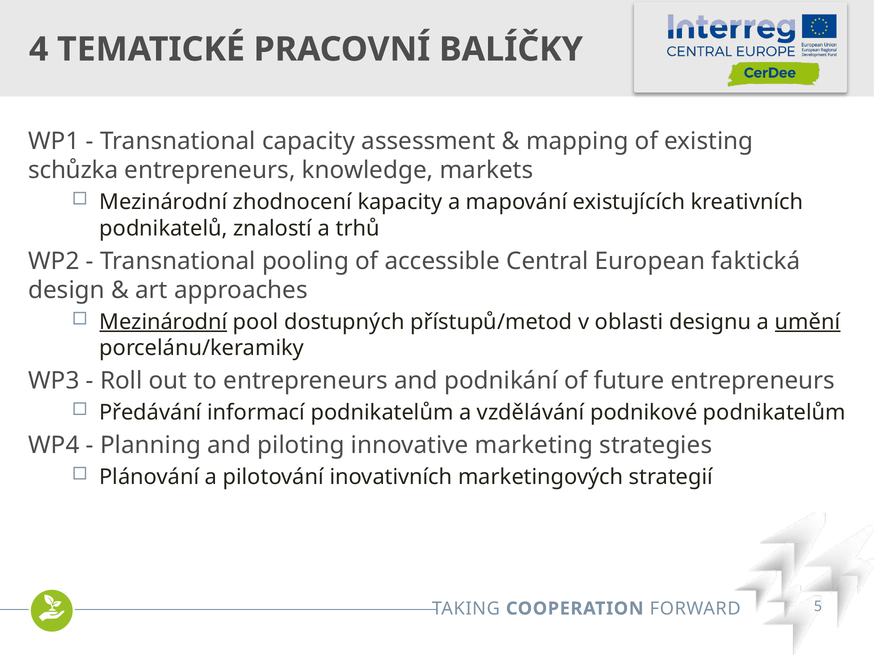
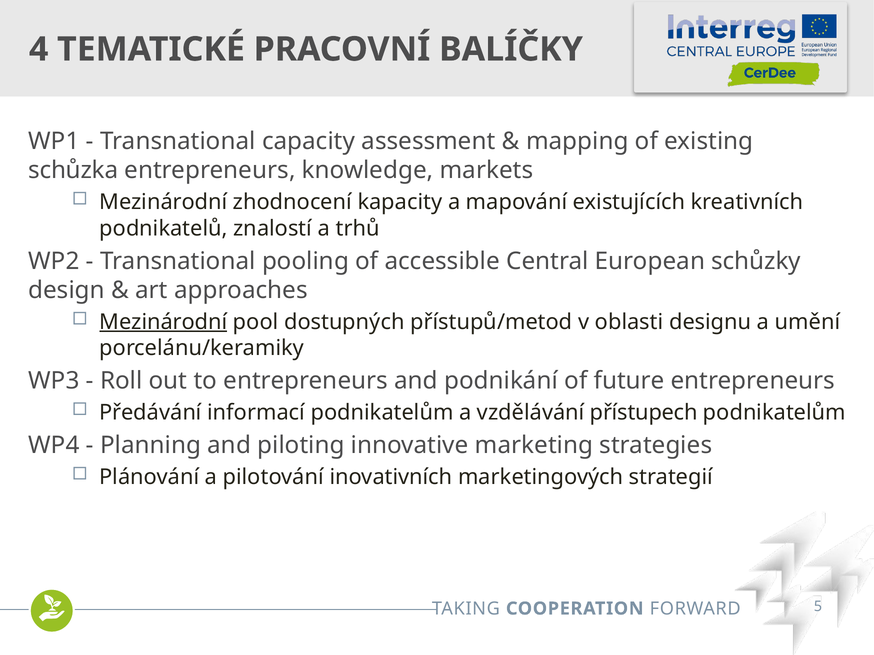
faktická: faktická -> schůzky
umění underline: present -> none
podnikové: podnikové -> přístupech
